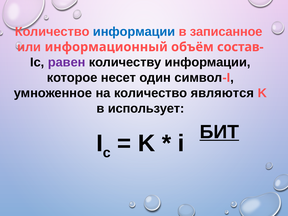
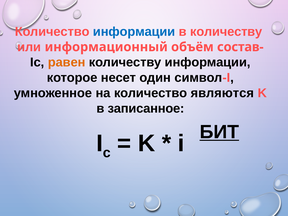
в записанное: записанное -> количеству
равен colour: purple -> orange
использует: использует -> записанное
